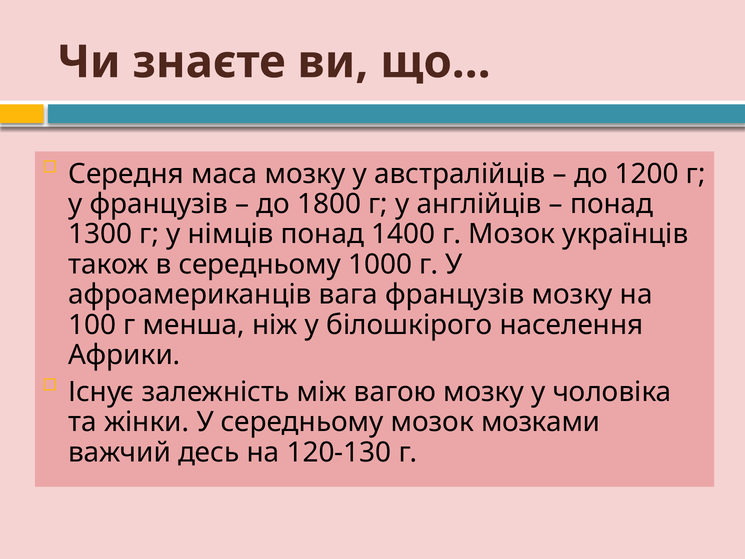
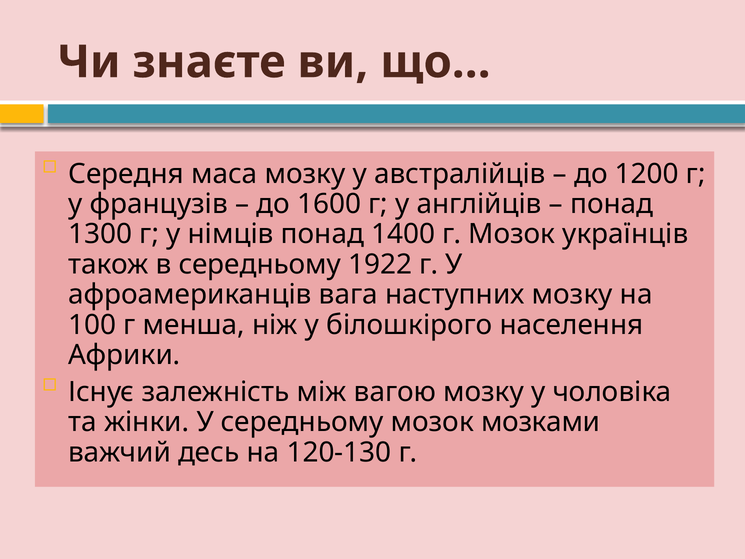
1800: 1800 -> 1600
1000: 1000 -> 1922
вага французів: французів -> наступних
